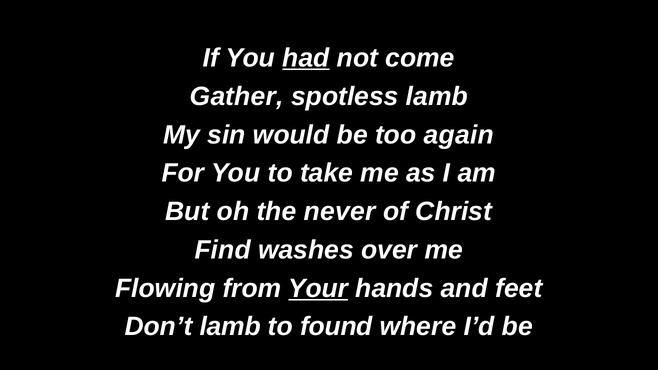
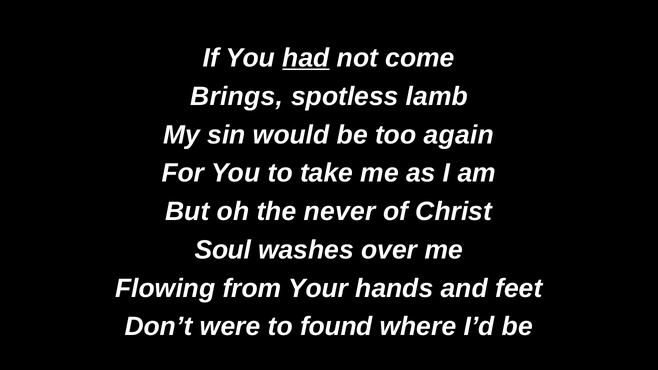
Gather: Gather -> Brings
Find: Find -> Soul
Your underline: present -> none
Don’t lamb: lamb -> were
